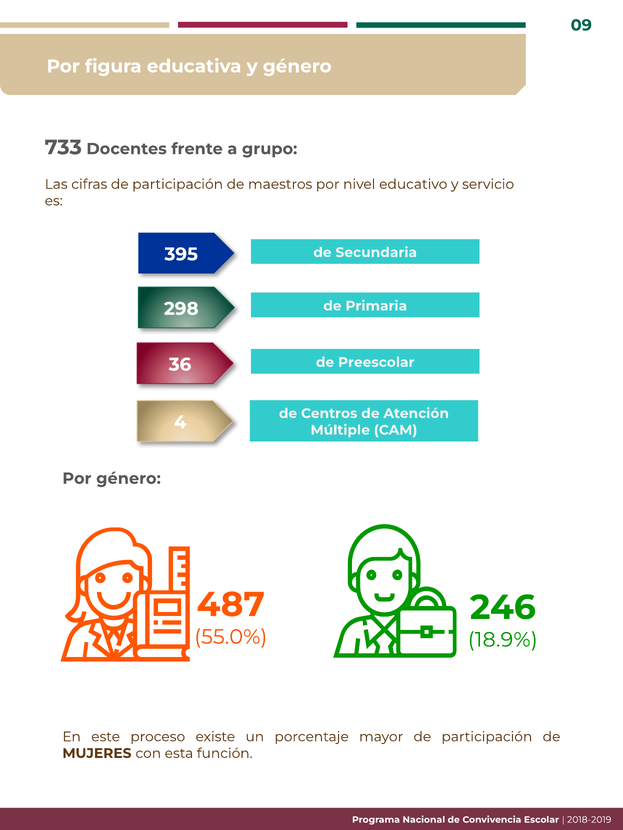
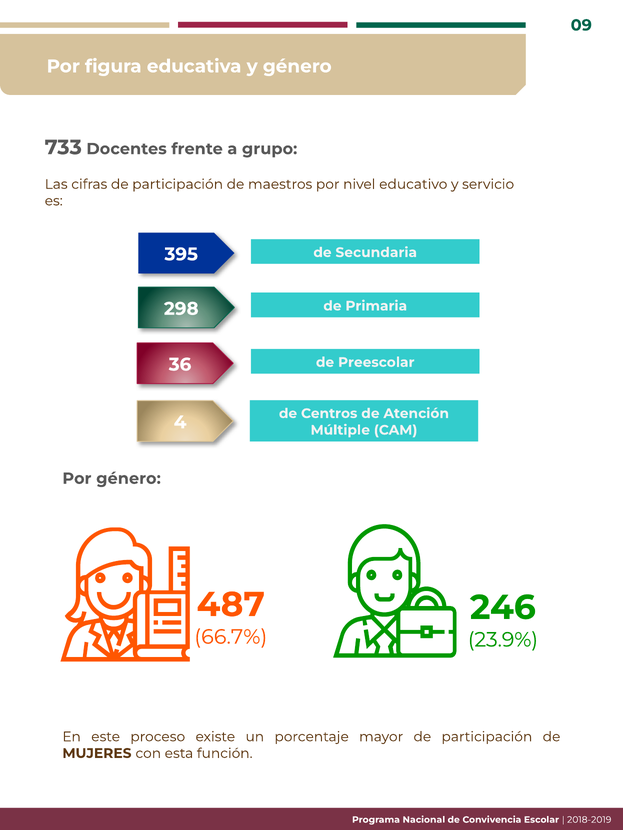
55.0%: 55.0% -> 66.7%
18.9%: 18.9% -> 23.9%
